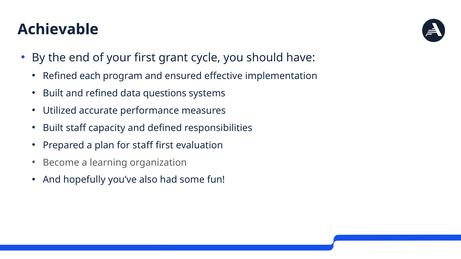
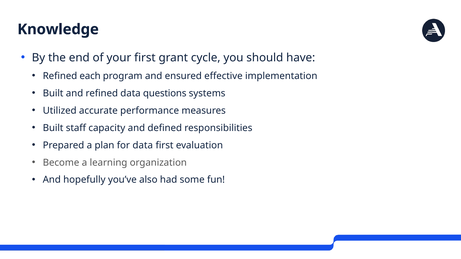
Achievable: Achievable -> Knowledge
for staff: staff -> data
